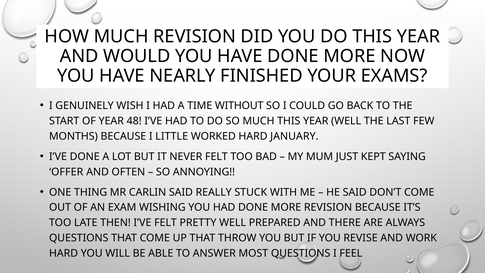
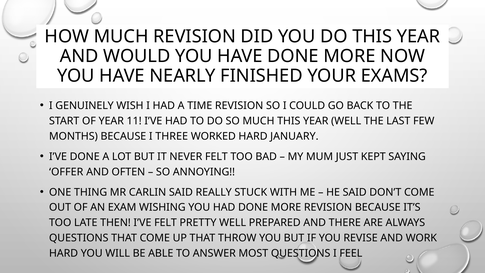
TIME WITHOUT: WITHOUT -> REVISION
48: 48 -> 11
LITTLE: LITTLE -> THREE
